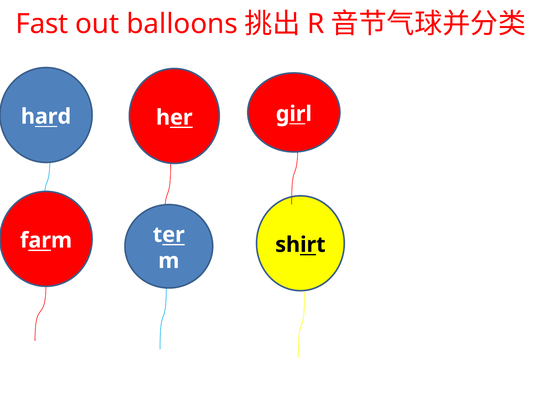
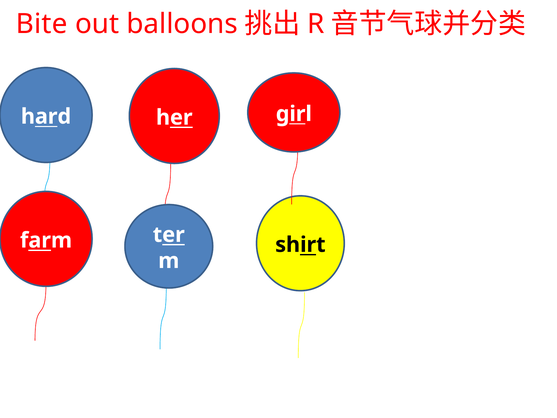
Fast: Fast -> Bite
